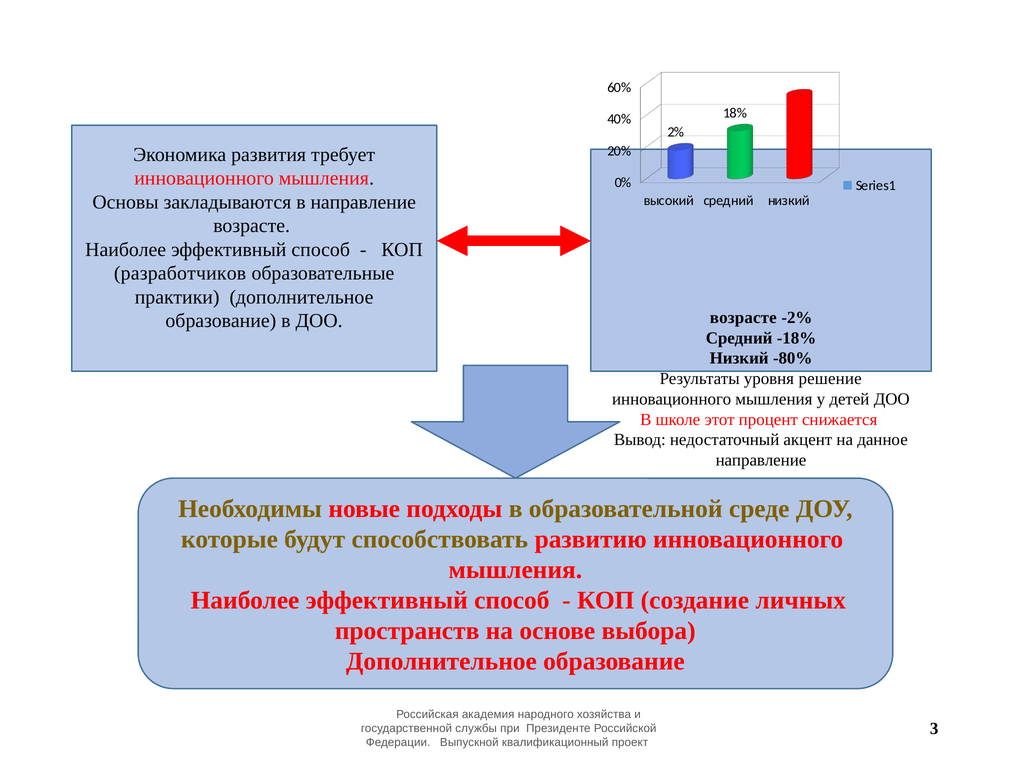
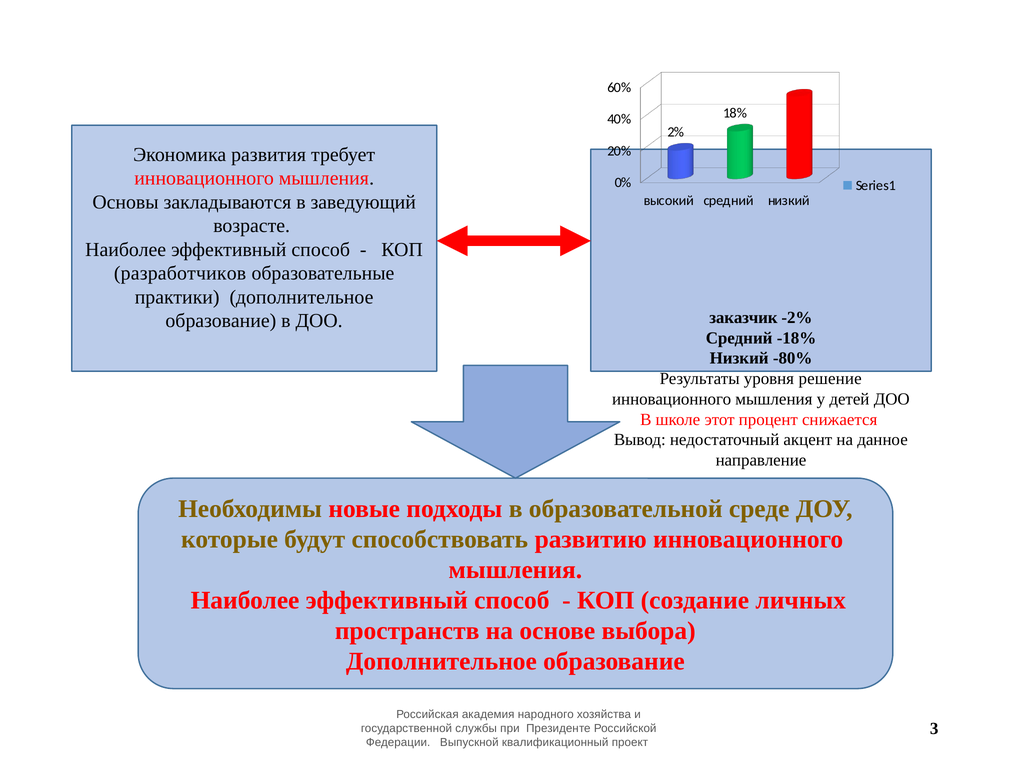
в направление: направление -> заведующий
возрасте at (743, 318): возрасте -> заказчик
